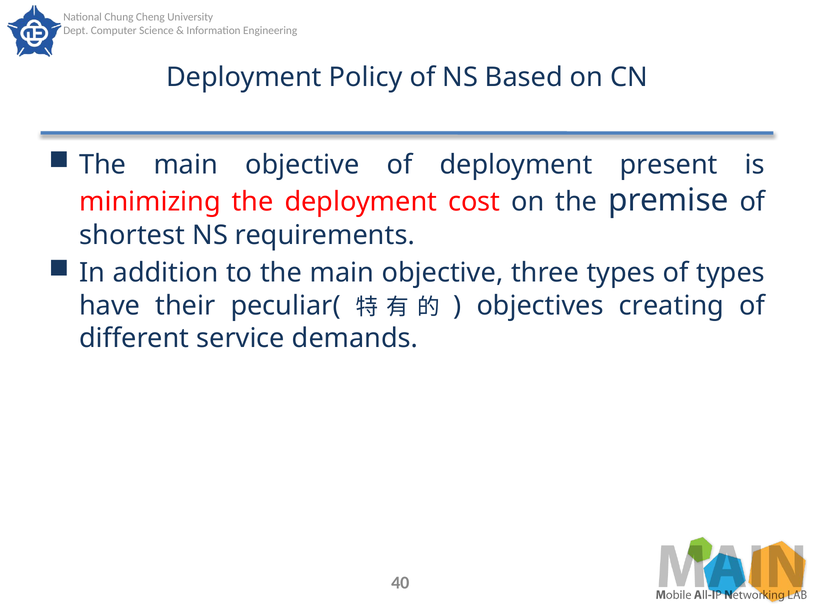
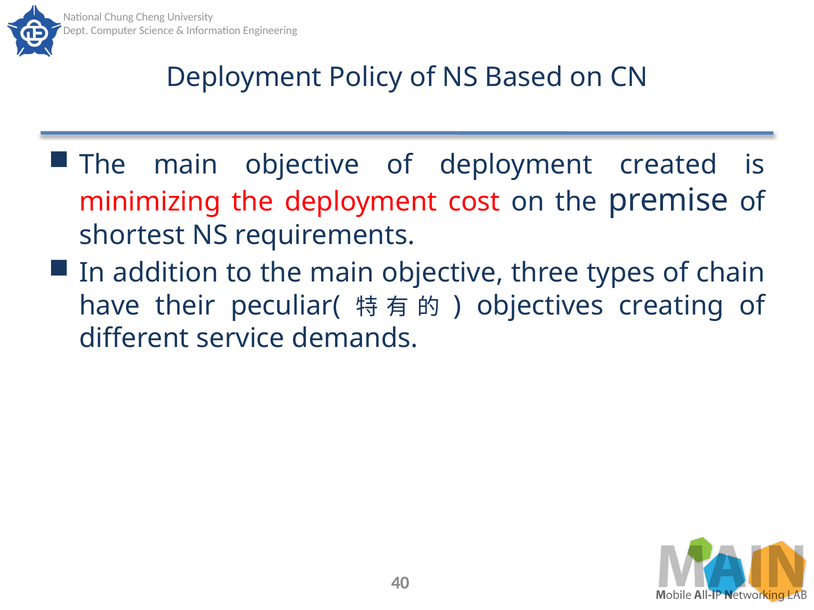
present: present -> created
of types: types -> chain
